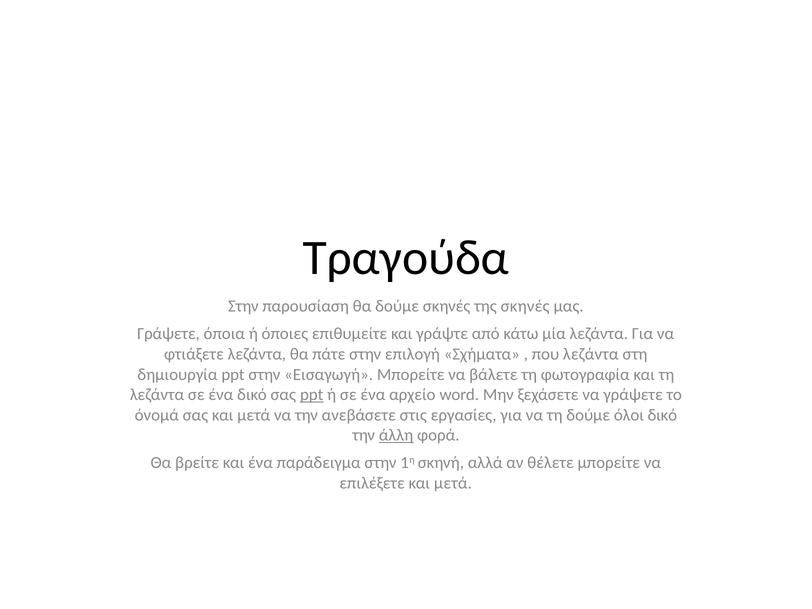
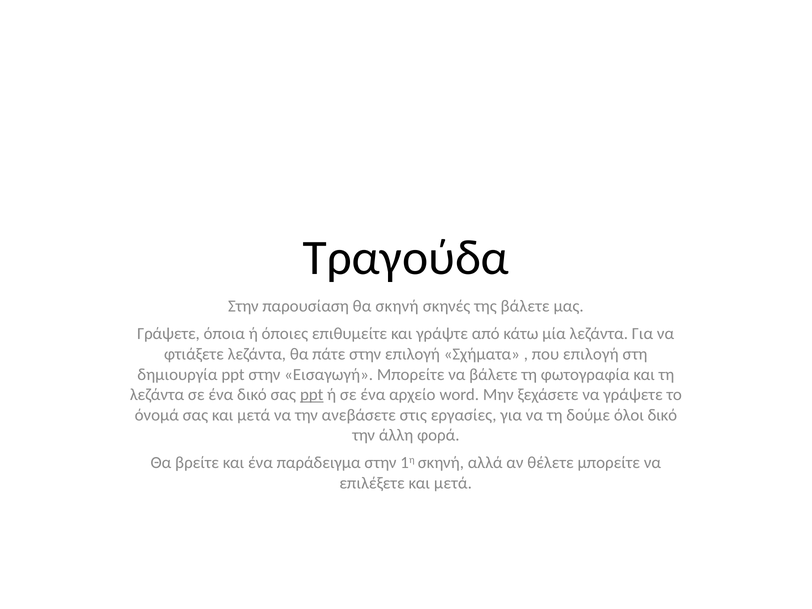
θα δούμε: δούμε -> σκηνή
της σκηνές: σκηνές -> βάλετε
που λεζάντα: λεζάντα -> επιλογή
άλλη underline: present -> none
